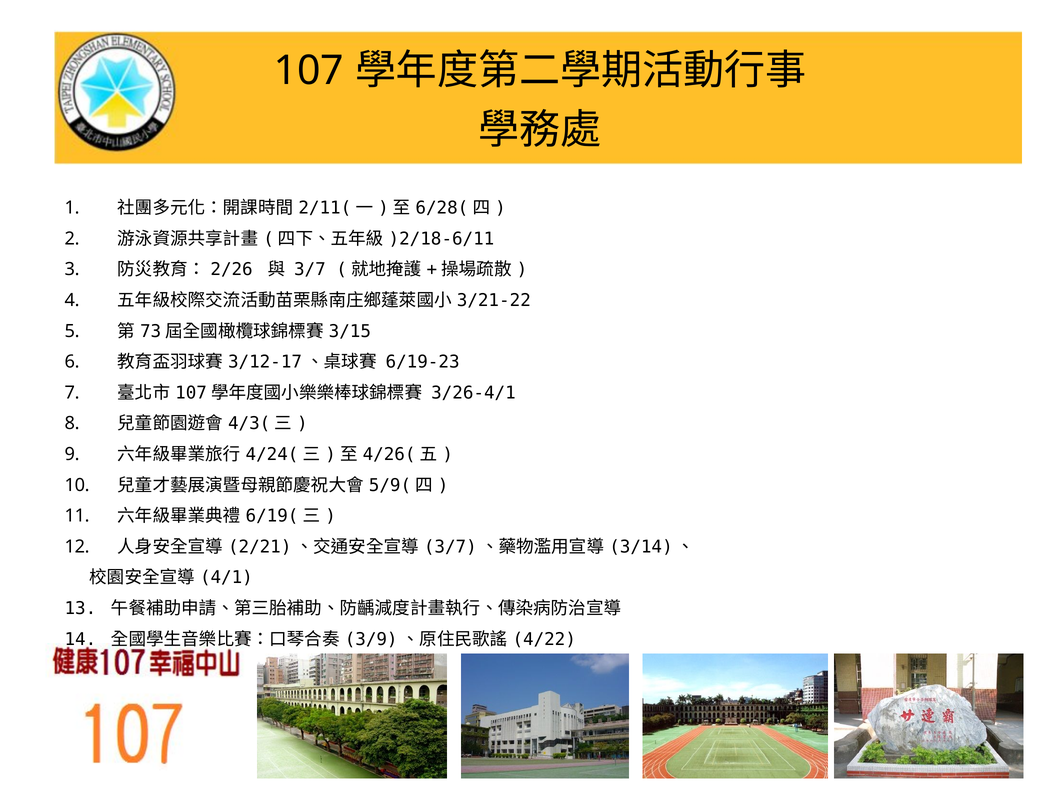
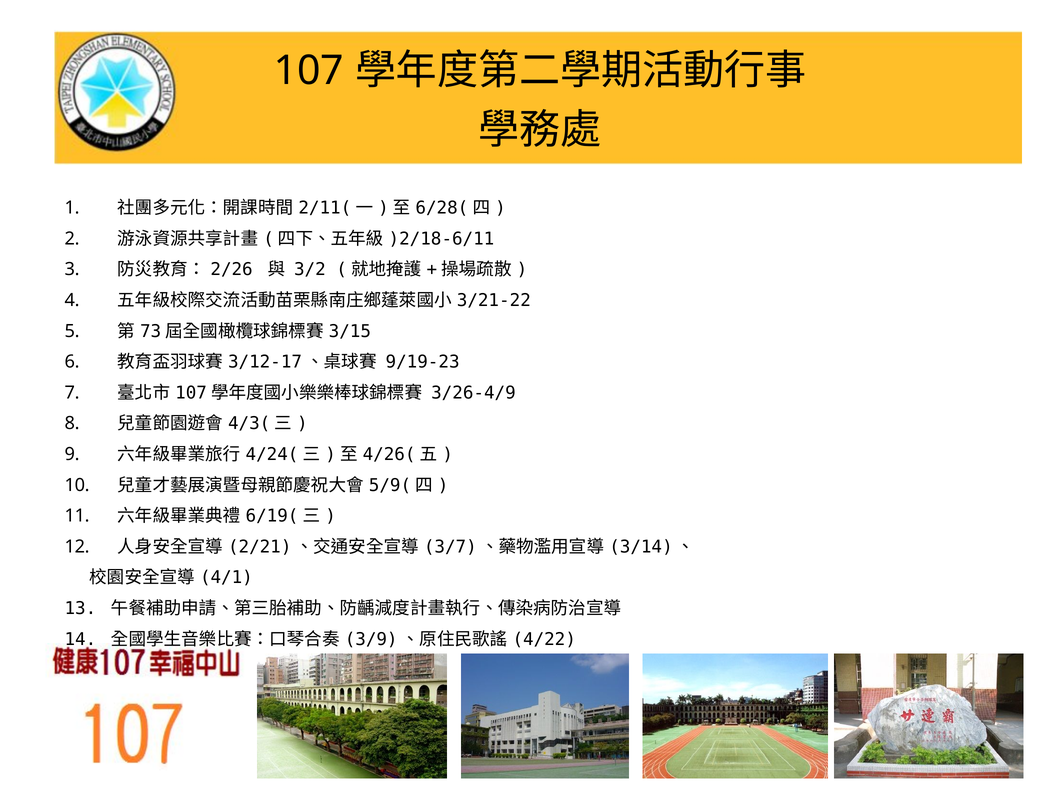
3/7: 3/7 -> 3/2
6/19-23: 6/19-23 -> 9/19-23
3/26-4/1: 3/26-4/1 -> 3/26-4/9
